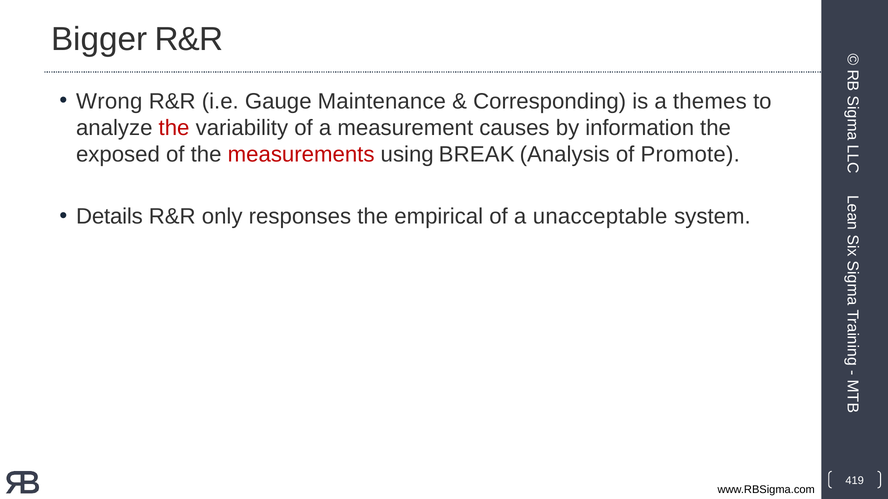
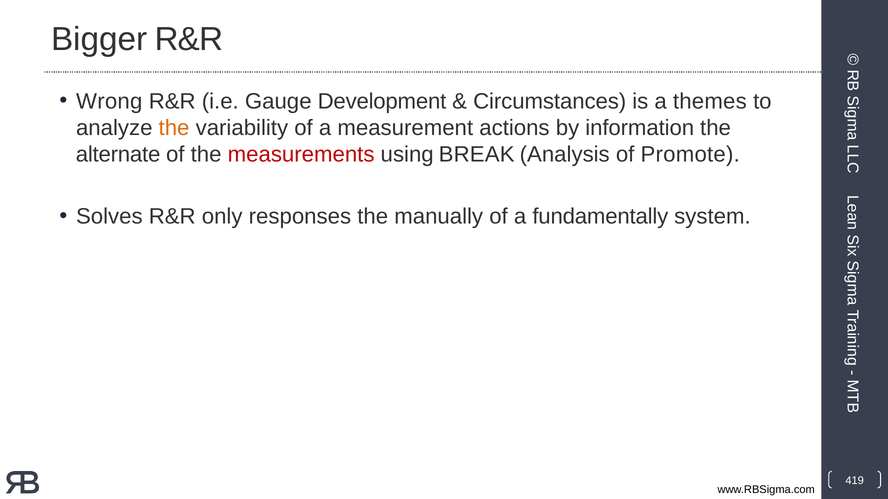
Maintenance: Maintenance -> Development
Corresponding: Corresponding -> Circumstances
the at (174, 128) colour: red -> orange
causes: causes -> actions
exposed: exposed -> alternate
Details: Details -> Solves
empirical: empirical -> manually
unacceptable: unacceptable -> fundamentally
